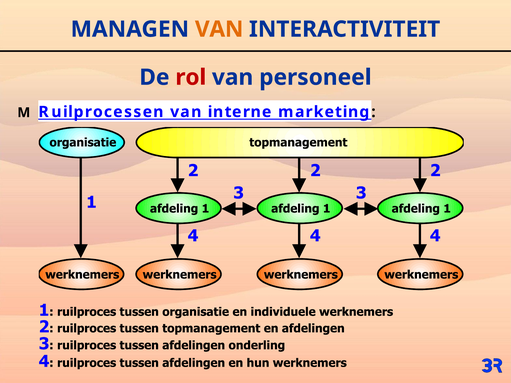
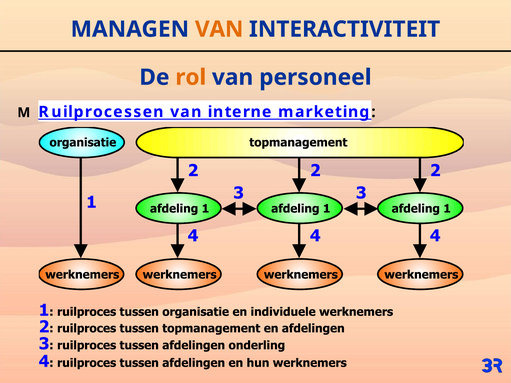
rol colour: red -> orange
